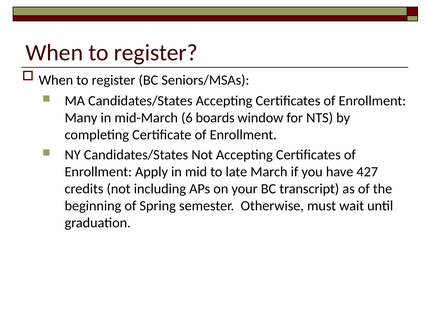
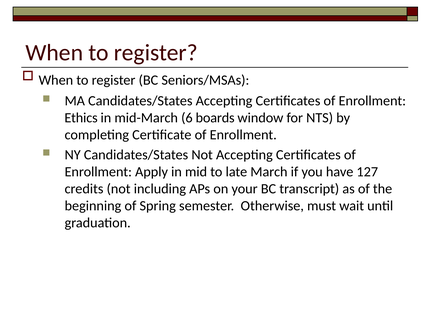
Many: Many -> Ethics
427: 427 -> 127
